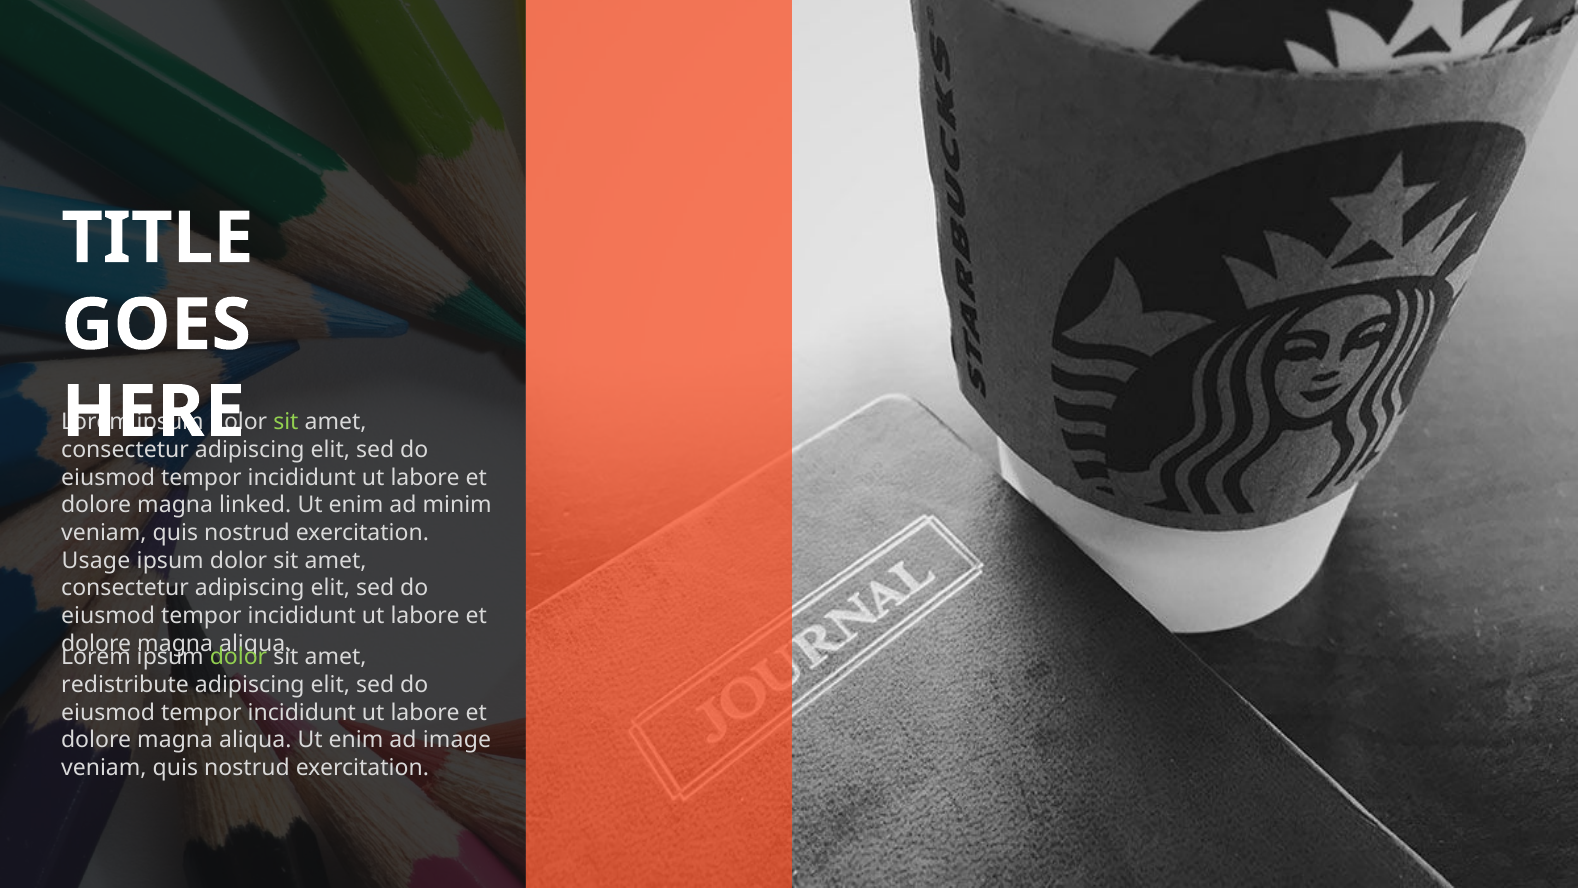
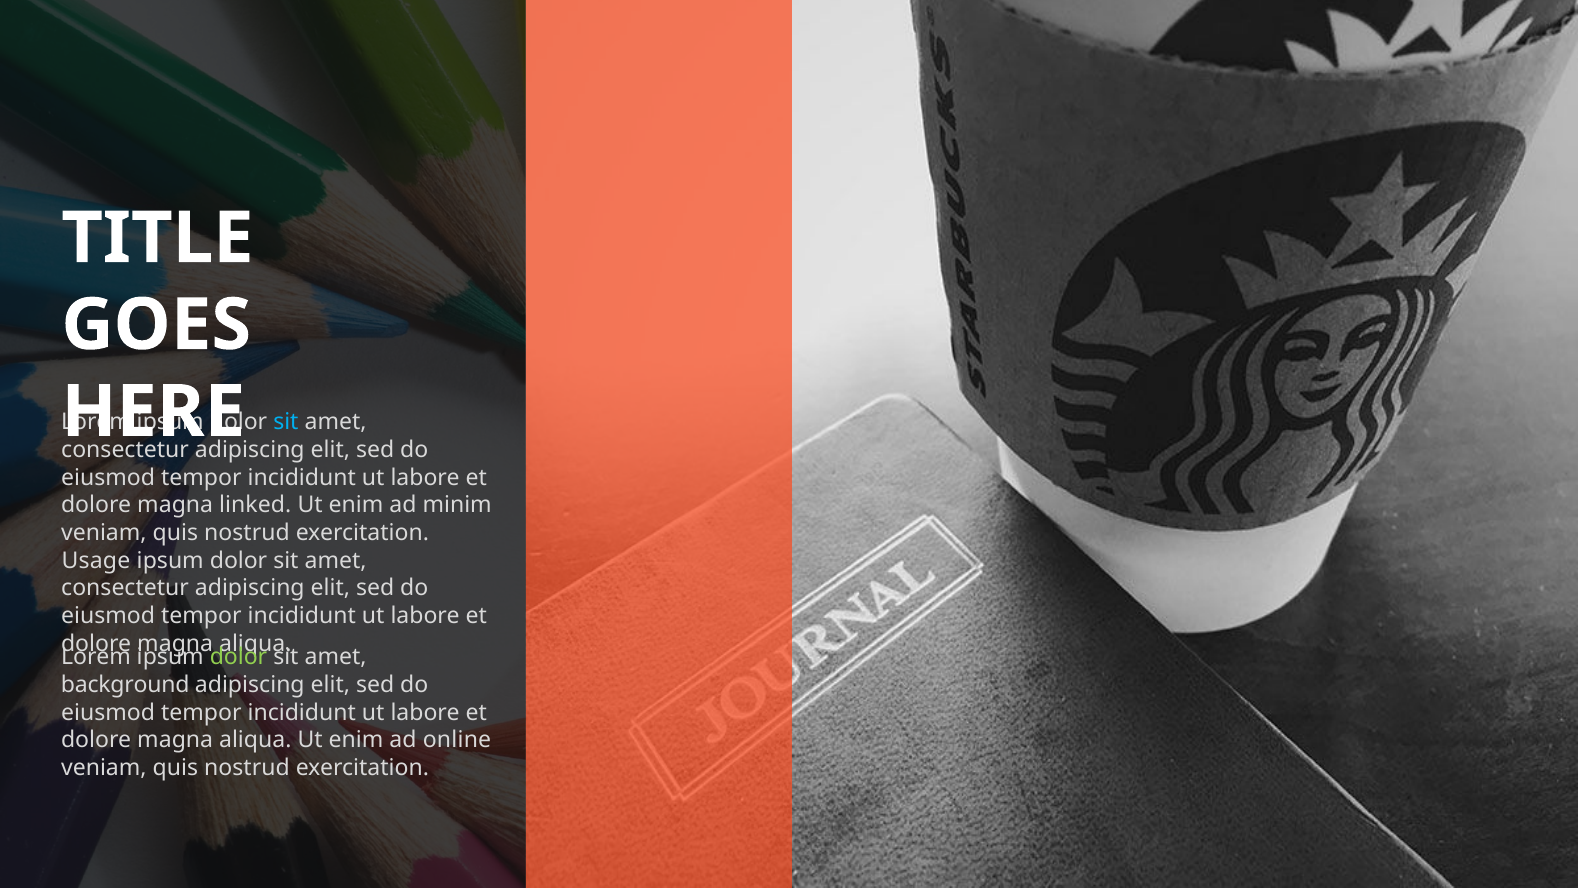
sit at (286, 422) colour: light green -> light blue
redistribute: redistribute -> background
image: image -> online
